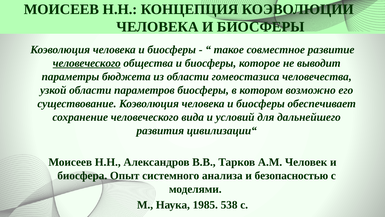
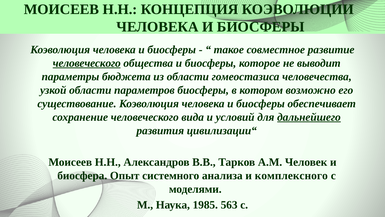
дальнейшего underline: none -> present
безопасностью: безопасностью -> комплексного
538: 538 -> 563
